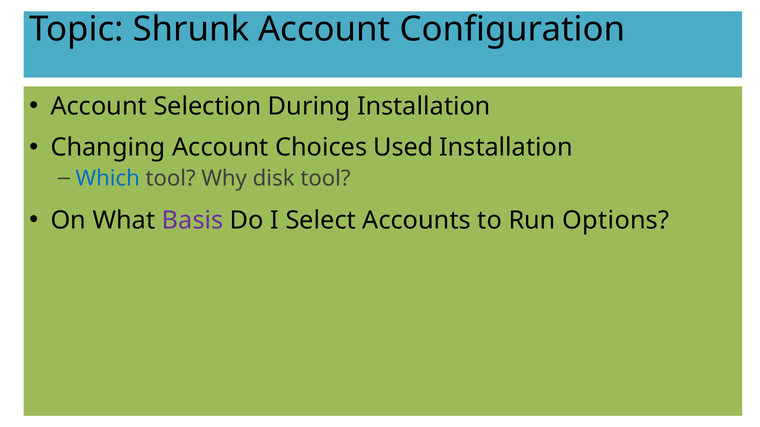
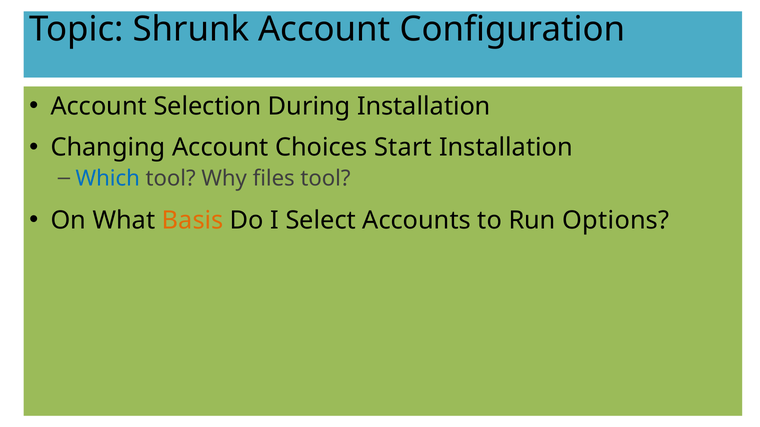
Used: Used -> Start
disk: disk -> files
Basis colour: purple -> orange
